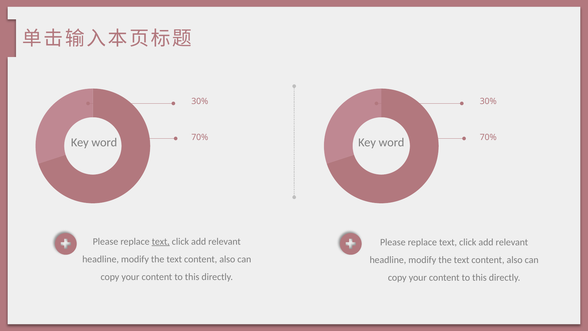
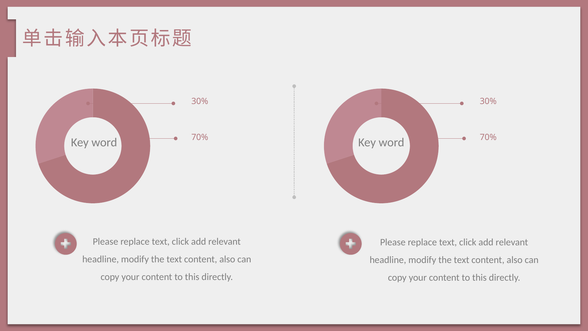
text at (161, 241) underline: present -> none
